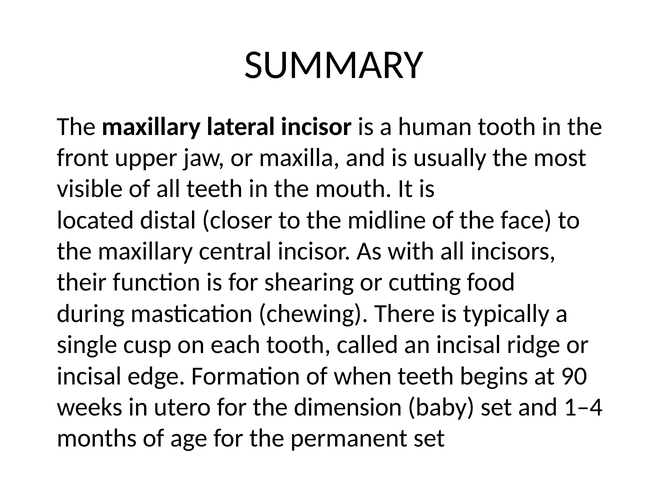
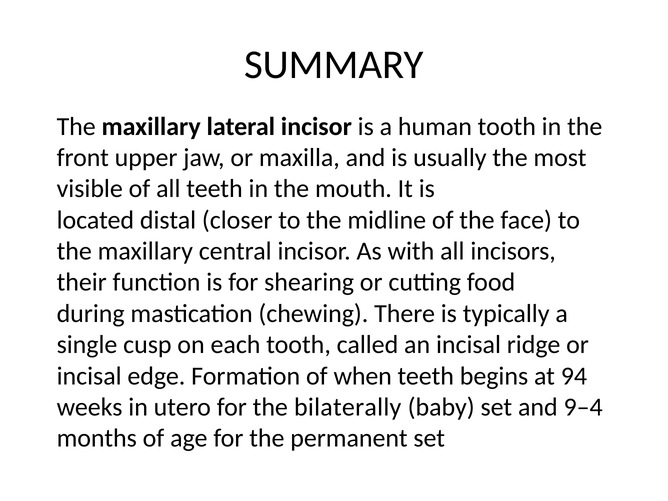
90: 90 -> 94
dimension: dimension -> bilaterally
1–4: 1–4 -> 9–4
